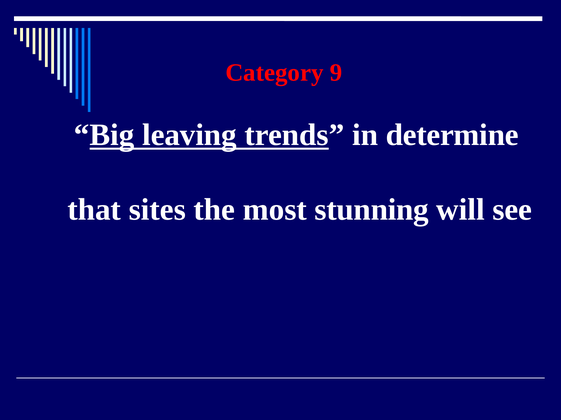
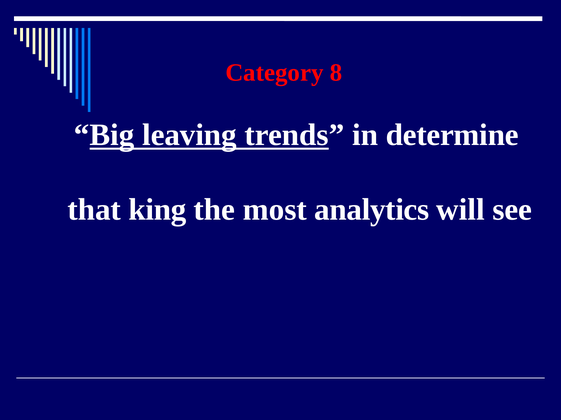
9: 9 -> 8
sites: sites -> king
stunning: stunning -> analytics
